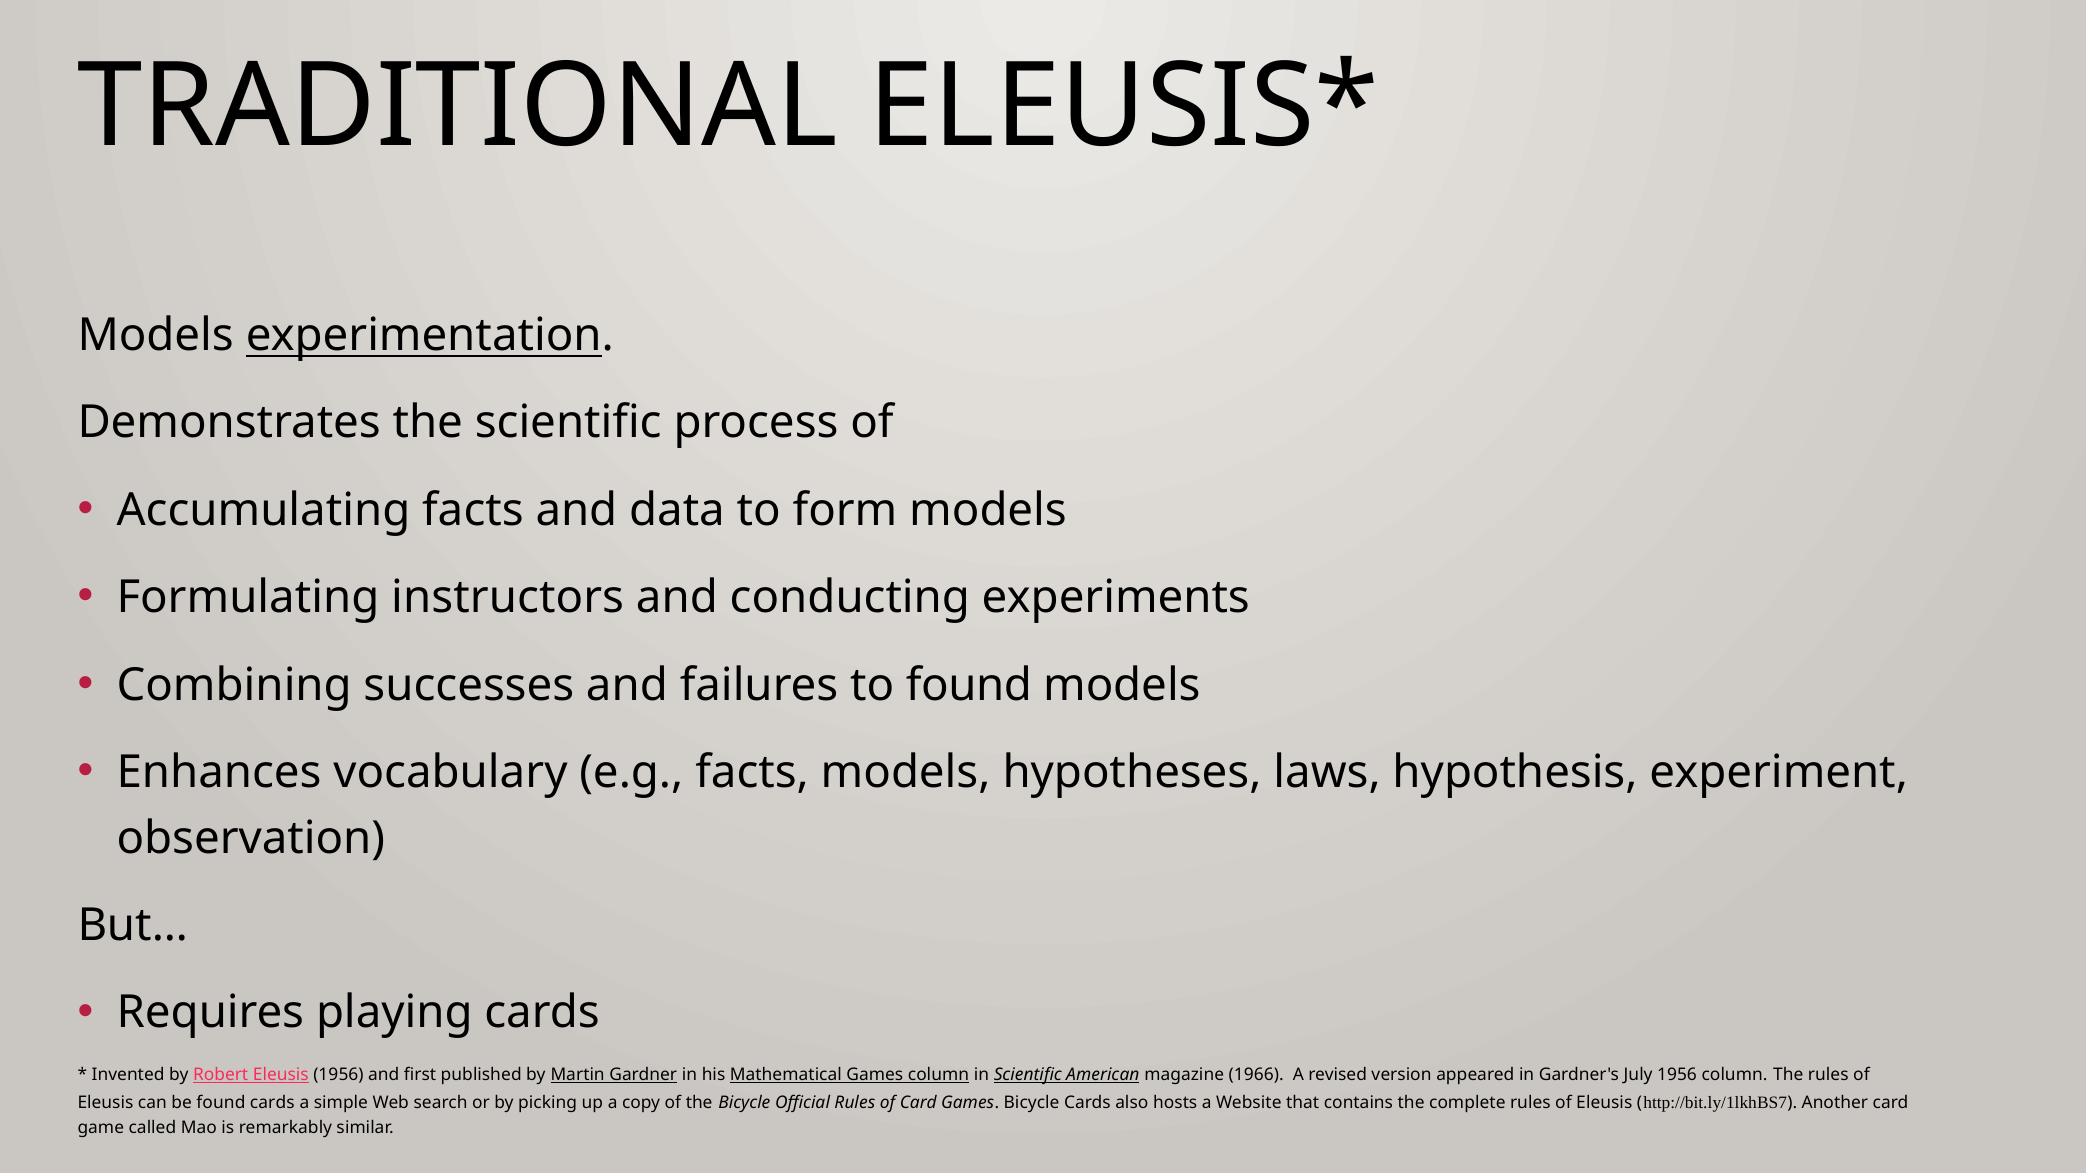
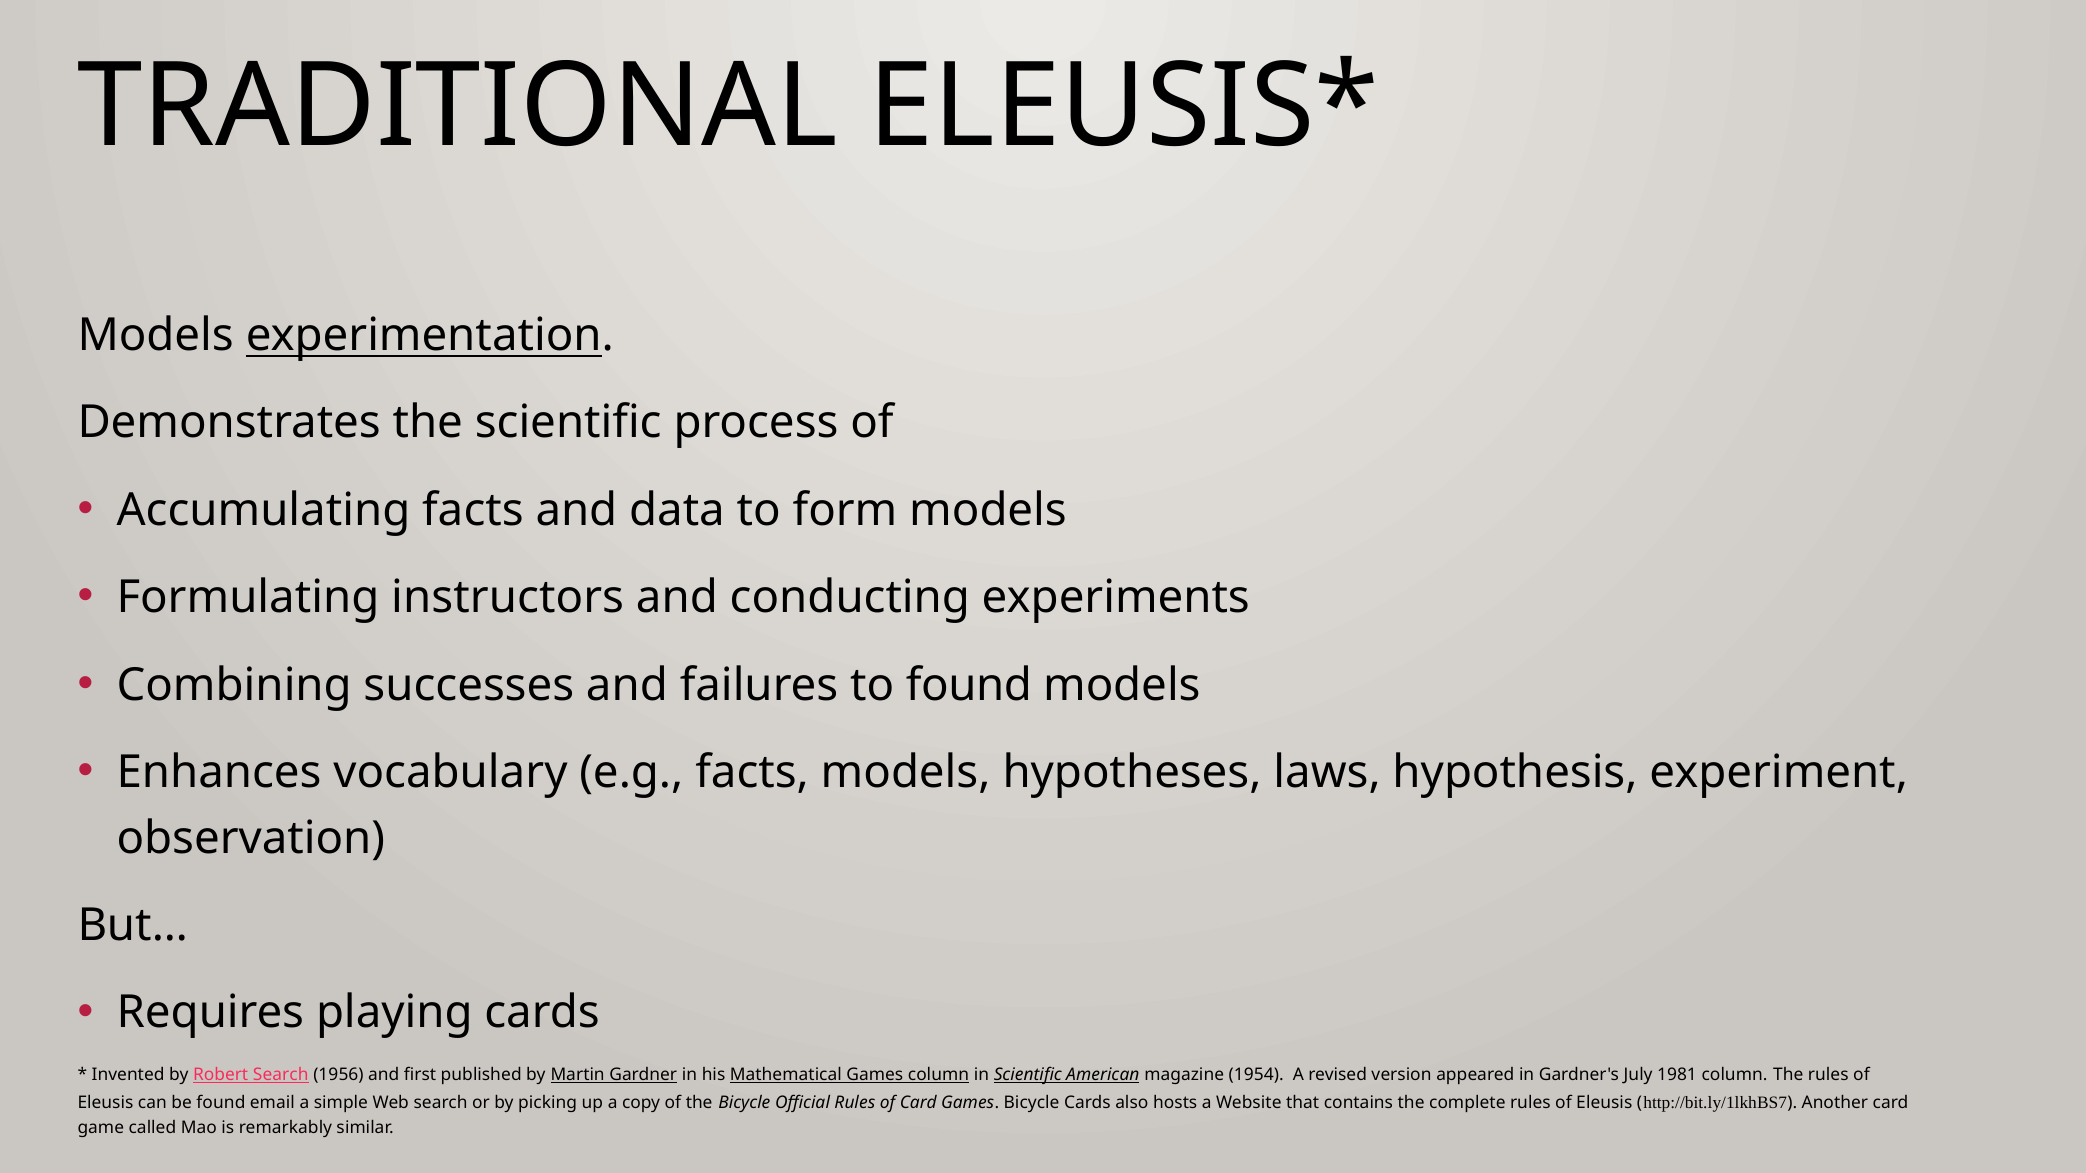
Robert Eleusis: Eleusis -> Search
1966: 1966 -> 1954
July 1956: 1956 -> 1981
found cards: cards -> email
